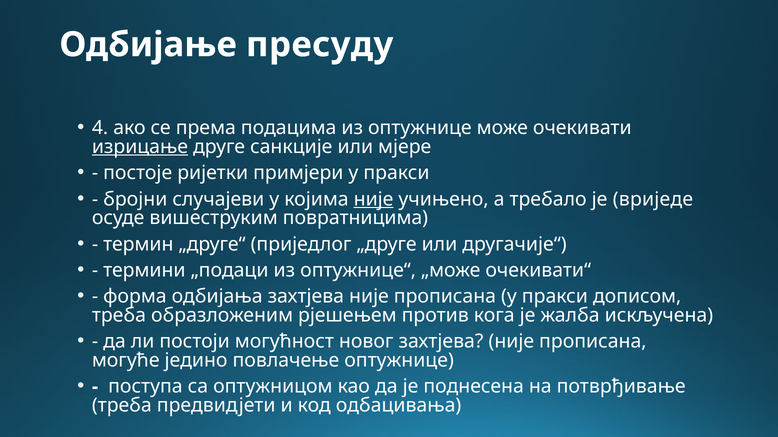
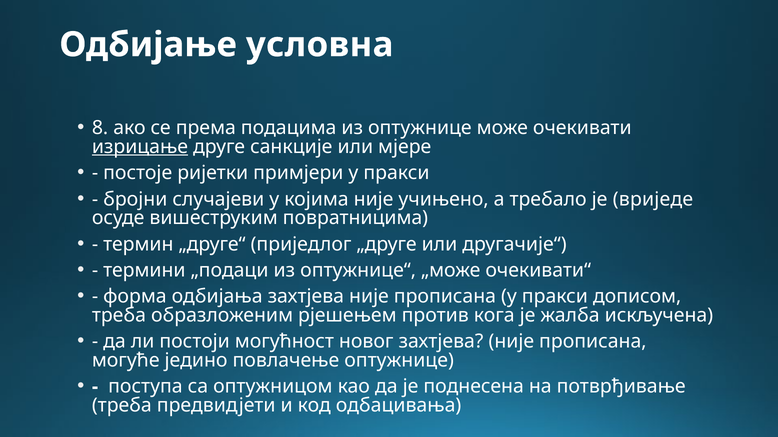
пресуду: пресуду -> условна
4: 4 -> 8
није at (374, 199) underline: present -> none
